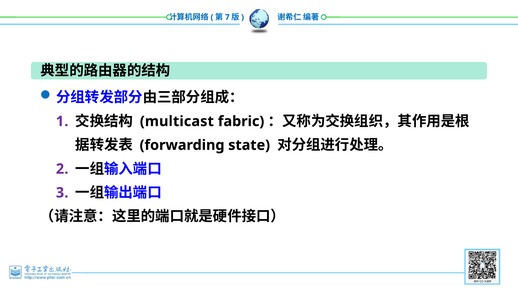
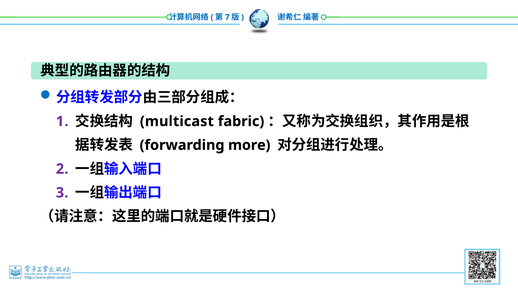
state: state -> more
